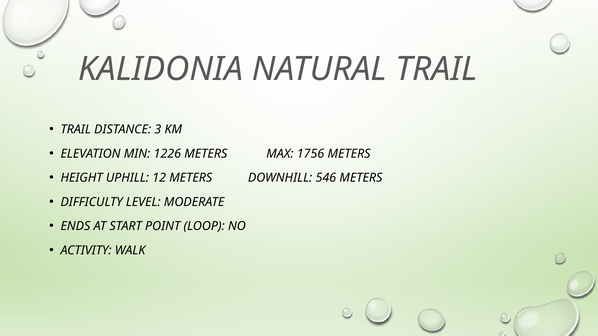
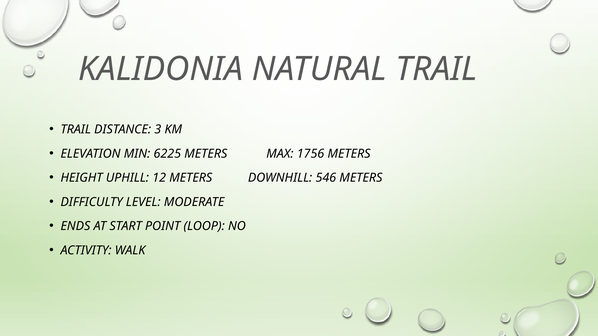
1226: 1226 -> 6225
